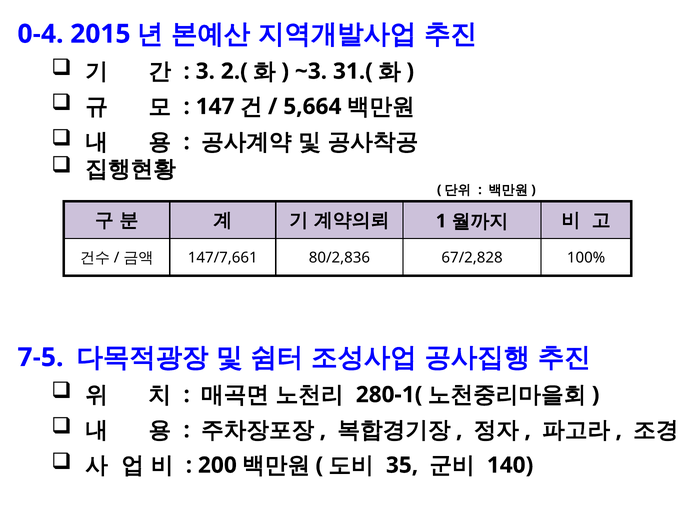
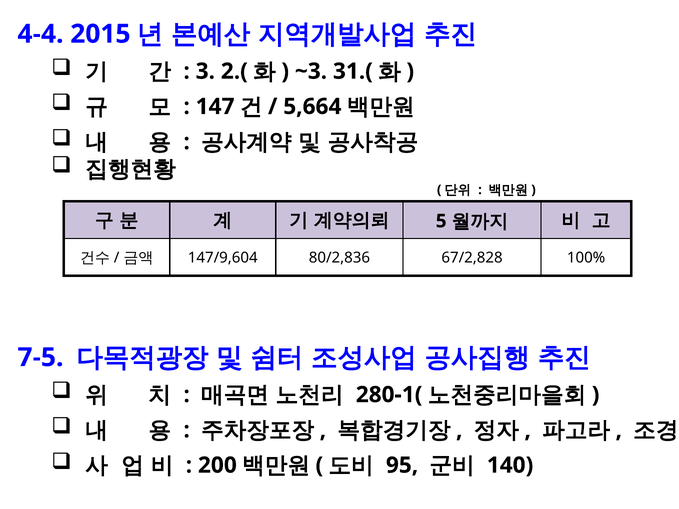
0-4: 0-4 -> 4-4
1: 1 -> 5
147/7,661: 147/7,661 -> 147/9,604
35: 35 -> 95
